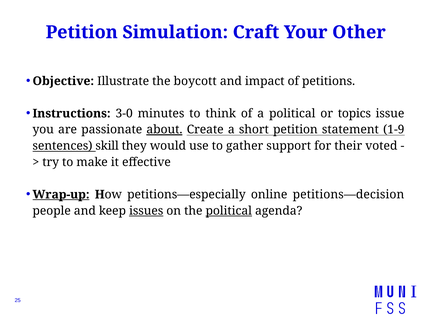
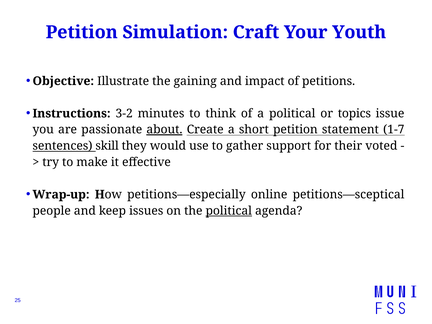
Other: Other -> Youth
boycott: boycott -> gaining
3-0: 3-0 -> 3-2
1-9: 1-9 -> 1-7
Wrap-up underline: present -> none
petitions—decision: petitions—decision -> petitions—sceptical
issues underline: present -> none
